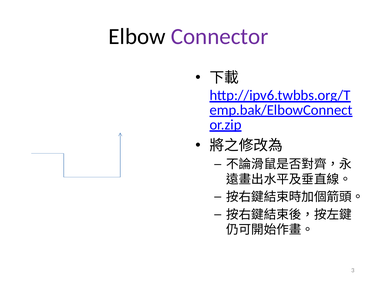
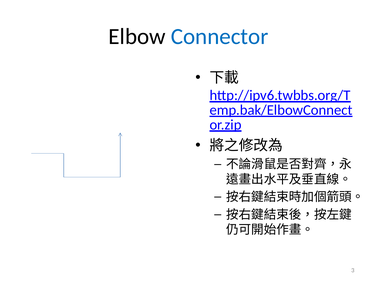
Connector colour: purple -> blue
